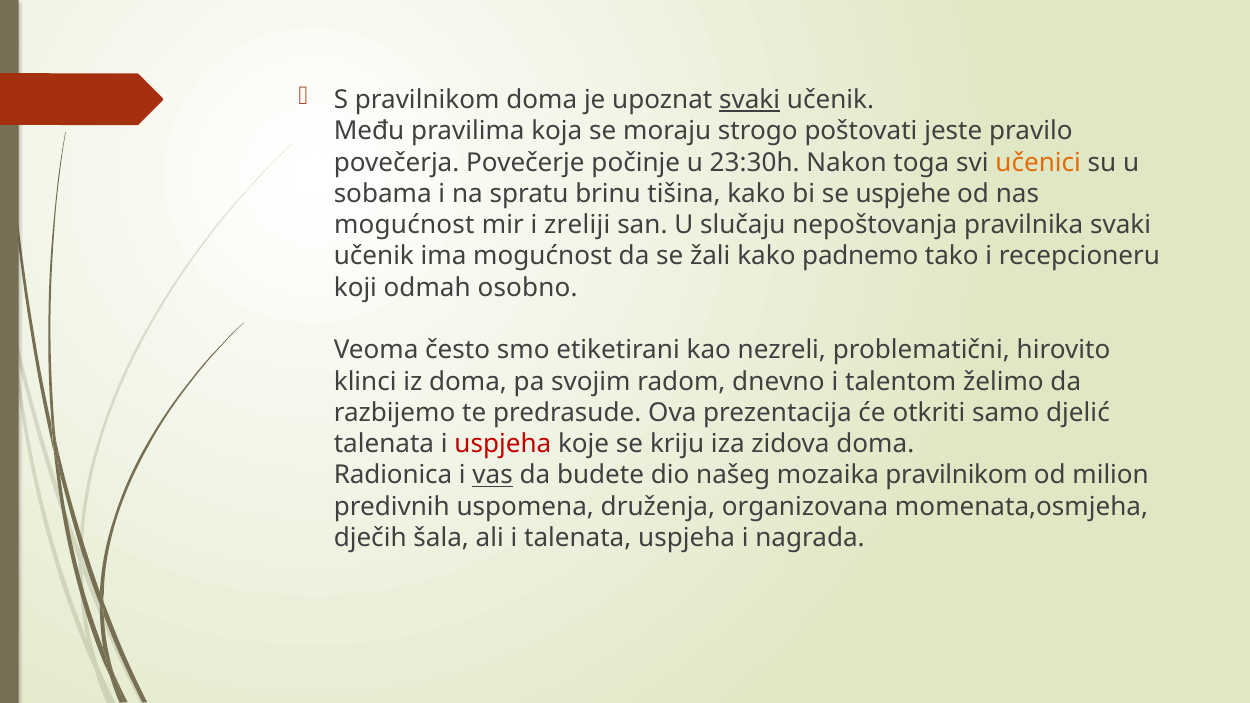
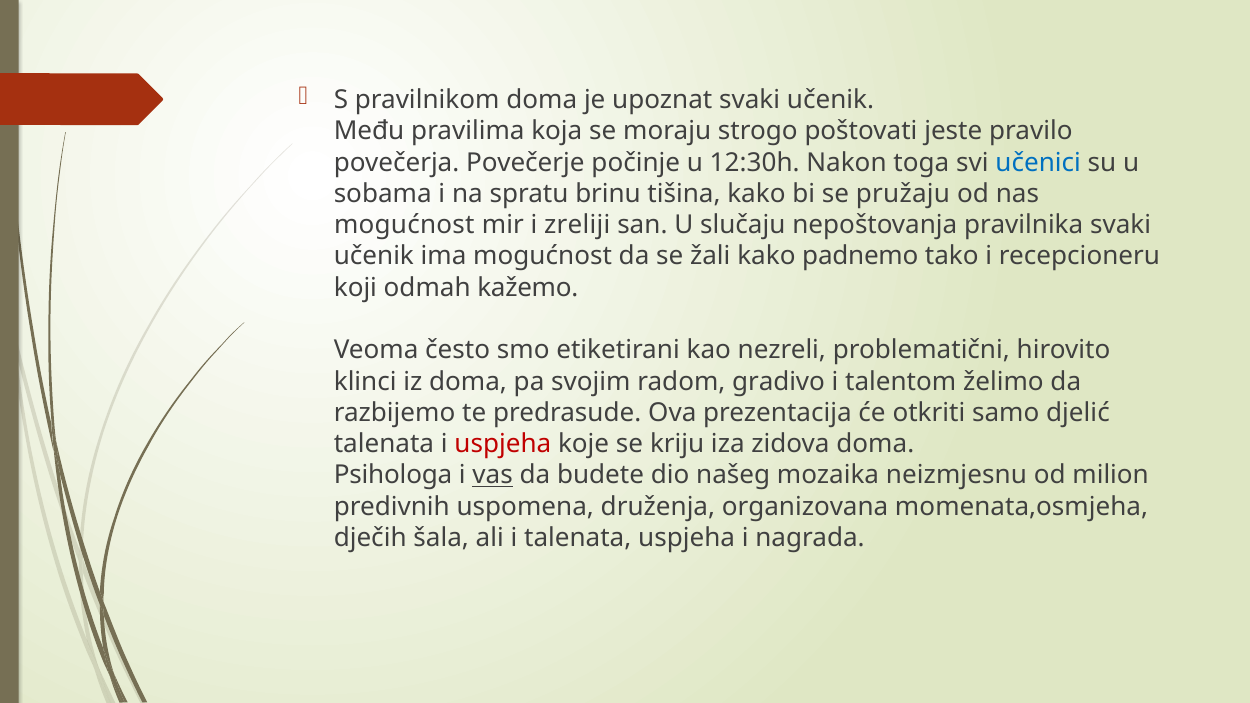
svaki at (750, 100) underline: present -> none
23:30h: 23:30h -> 12:30h
učenici colour: orange -> blue
uspjehe: uspjehe -> pružaju
osobno: osobno -> kažemo
dnevno: dnevno -> gradivo
Radionica: Radionica -> Psihologa
mozaika pravilnikom: pravilnikom -> neizmjesnu
